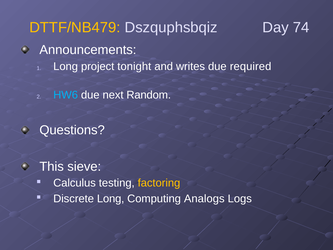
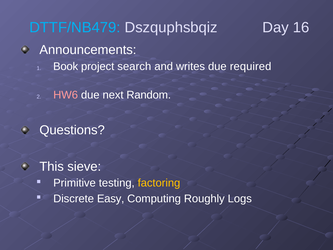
DTTF/NB479 colour: yellow -> light blue
74: 74 -> 16
Long at (66, 66): Long -> Book
tonight: tonight -> search
HW6 colour: light blue -> pink
Calculus: Calculus -> Primitive
Discrete Long: Long -> Easy
Analogs: Analogs -> Roughly
